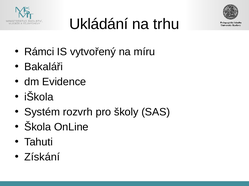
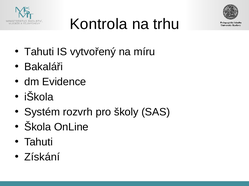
Ukládání: Ukládání -> Kontrola
Rámci at (39, 52): Rámci -> Tahuti
